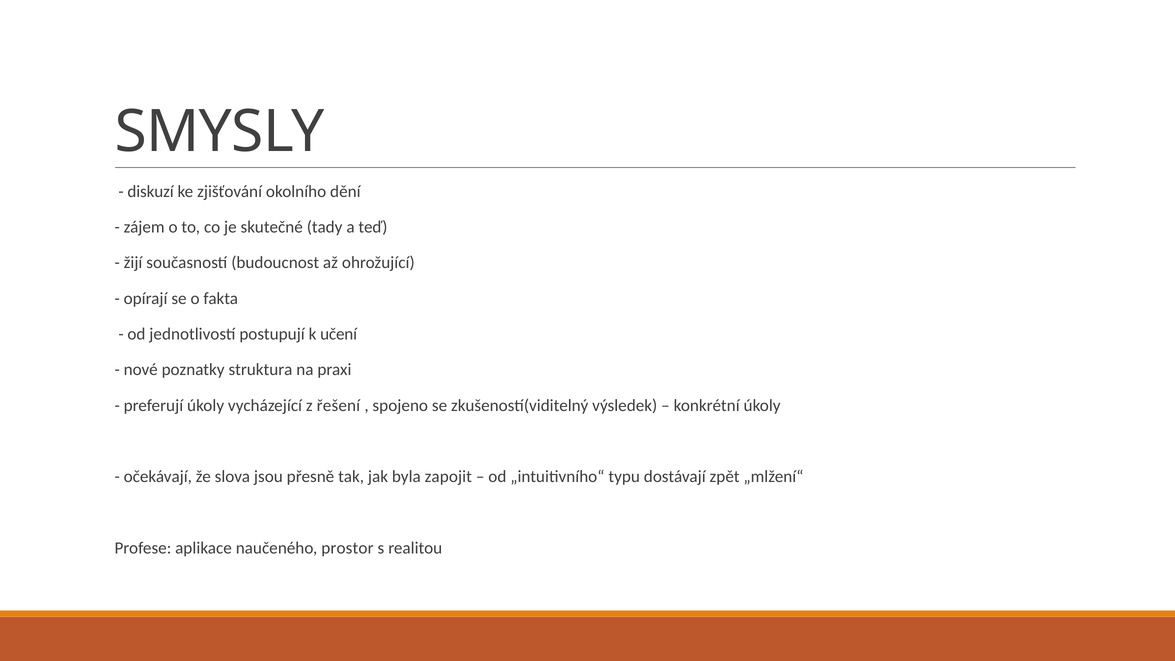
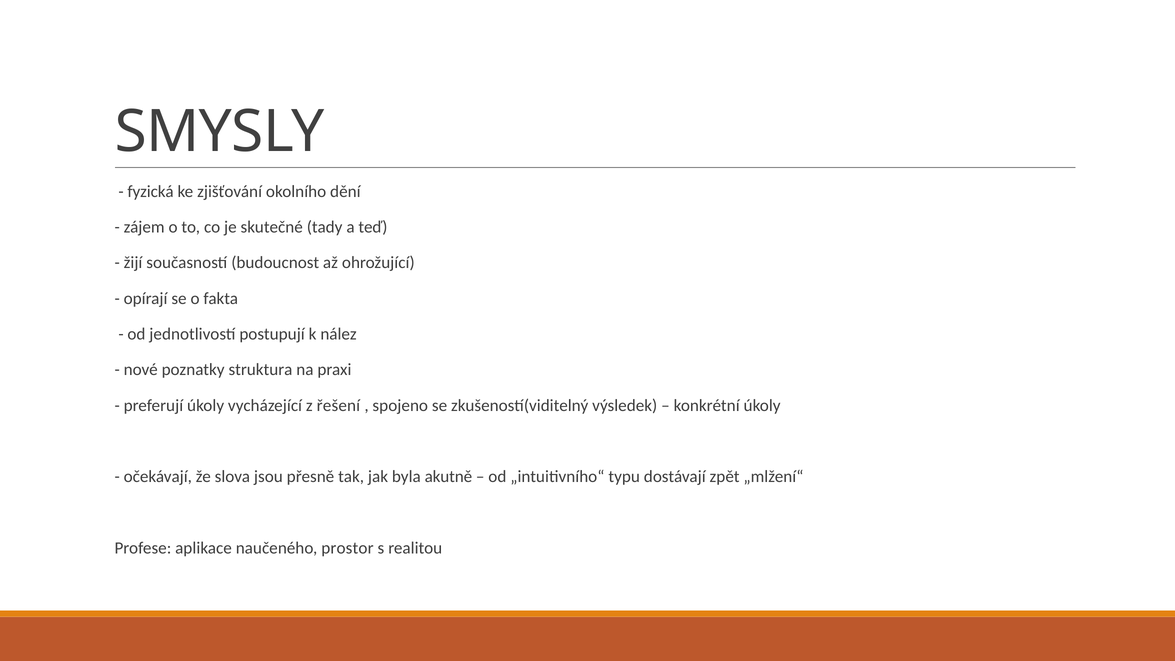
diskuzí: diskuzí -> fyzická
učení: učení -> nález
zapojit: zapojit -> akutně
